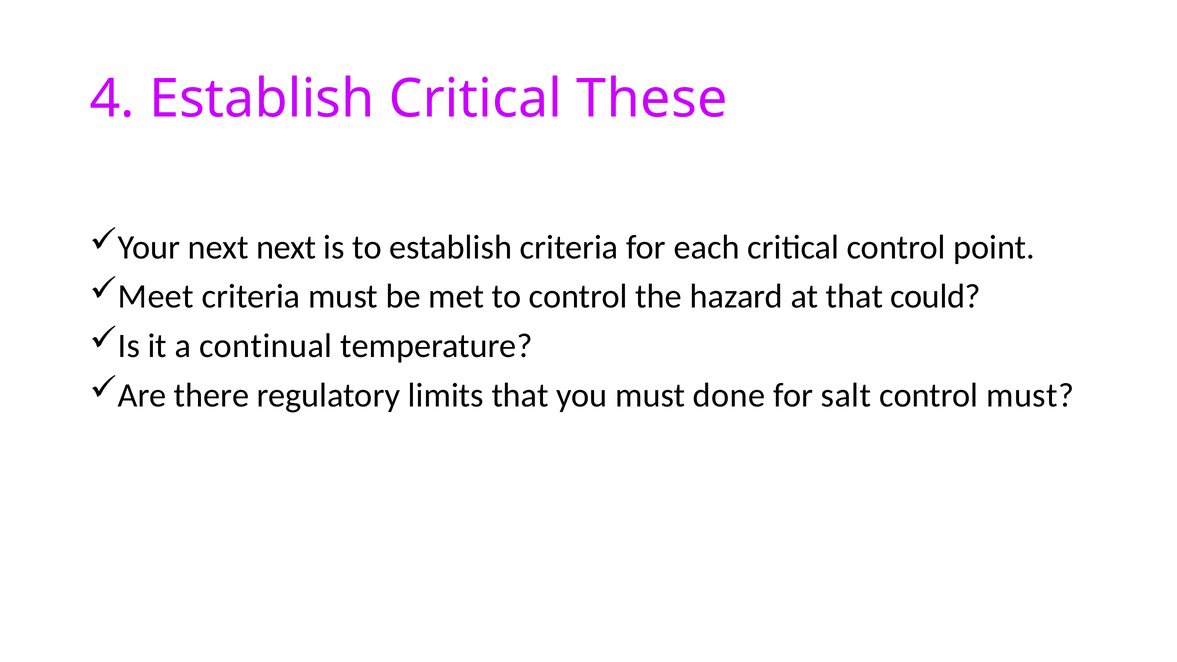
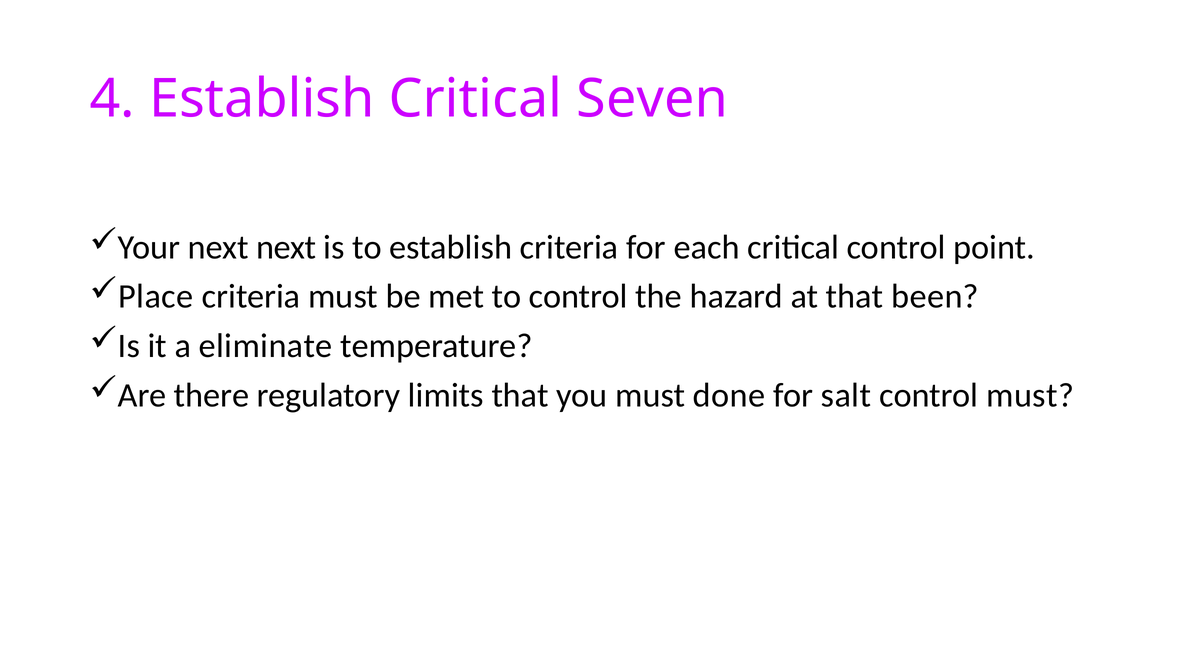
These: These -> Seven
Meet: Meet -> Place
could: could -> been
continual: continual -> eliminate
